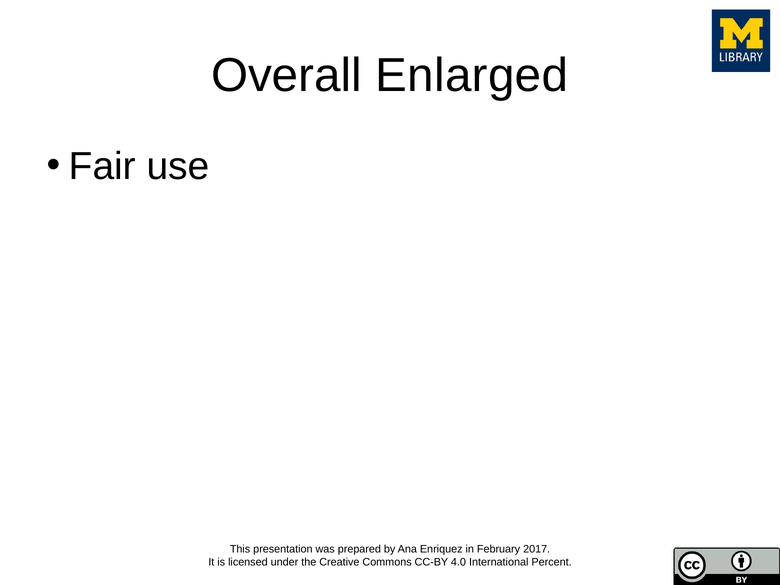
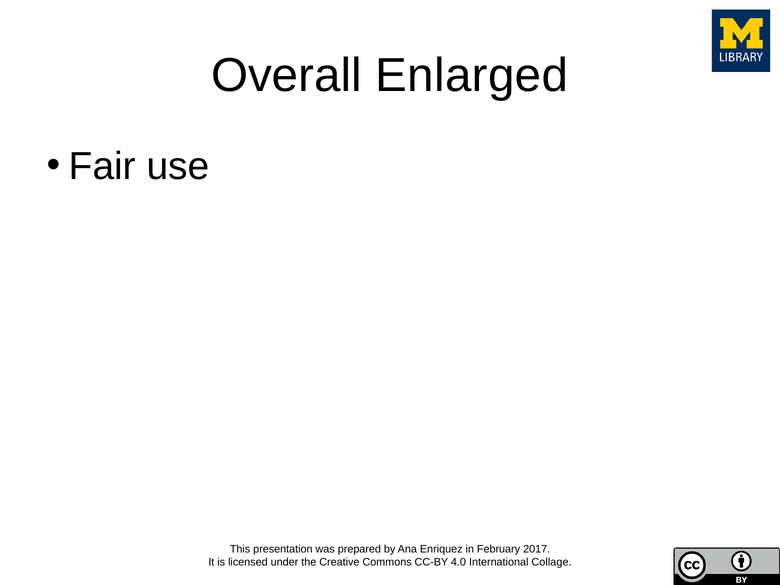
Percent: Percent -> Collage
